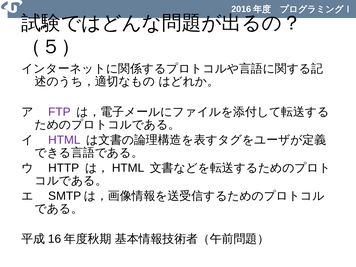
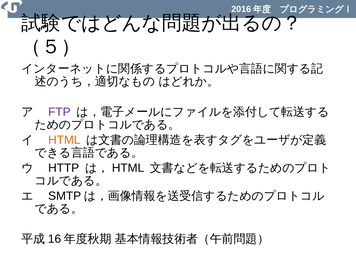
HTML at (64, 140) colour: purple -> orange
